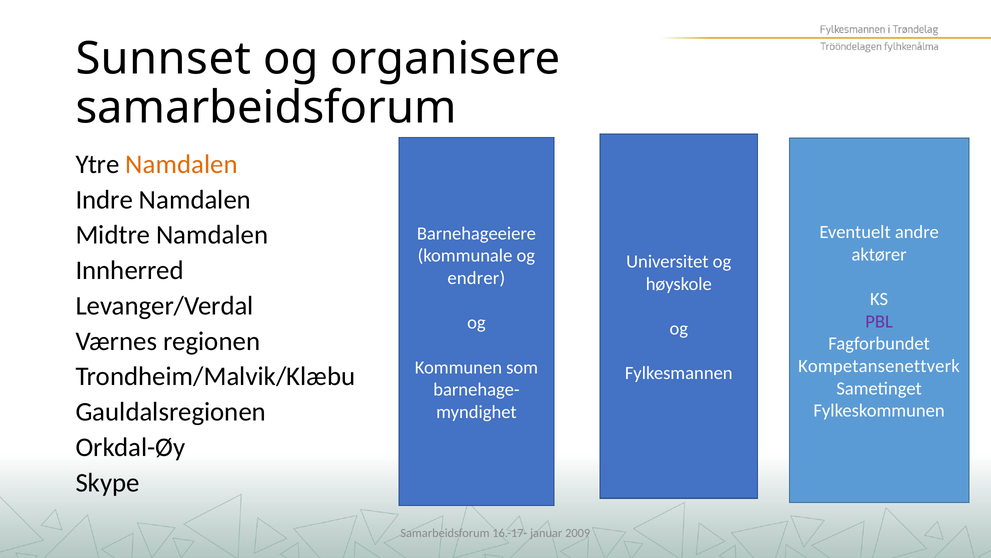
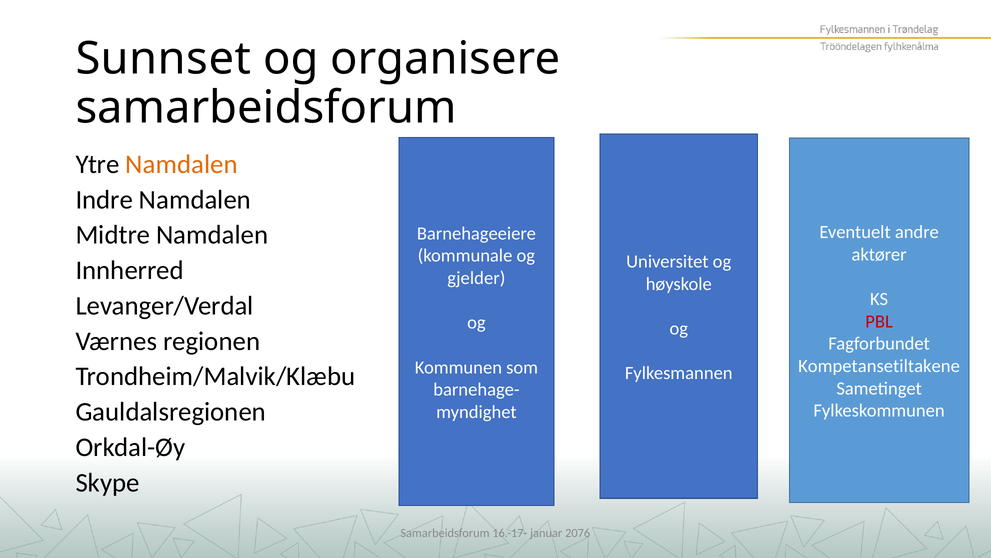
endrer: endrer -> gjelder
PBL colour: purple -> red
Kompetansenettverk: Kompetansenettverk -> Kompetansetiltakene
2009: 2009 -> 2076
